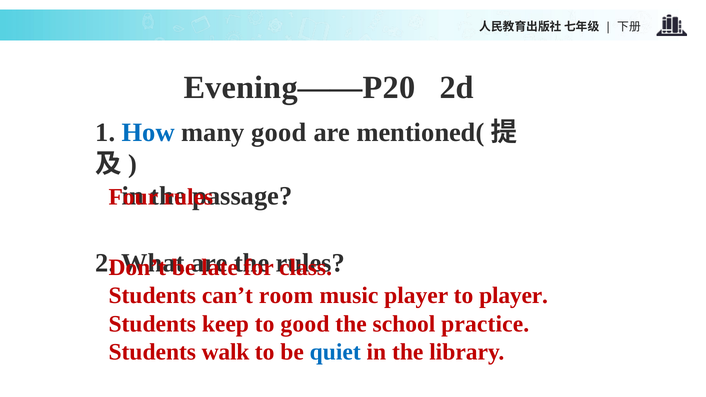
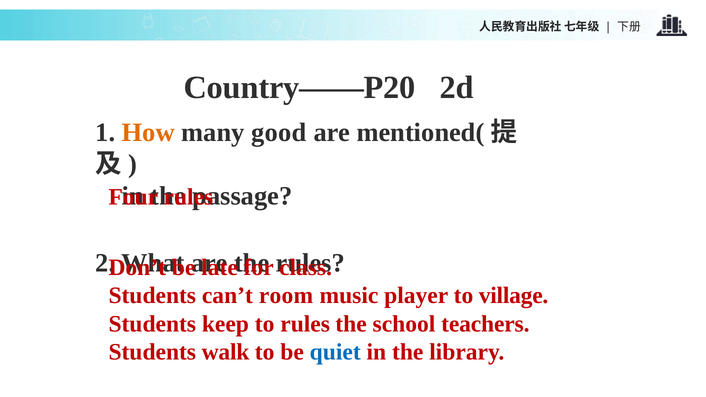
Evening——P20: Evening——P20 -> Country——P20
How colour: blue -> orange
to player: player -> village
to good: good -> rules
practice: practice -> teachers
